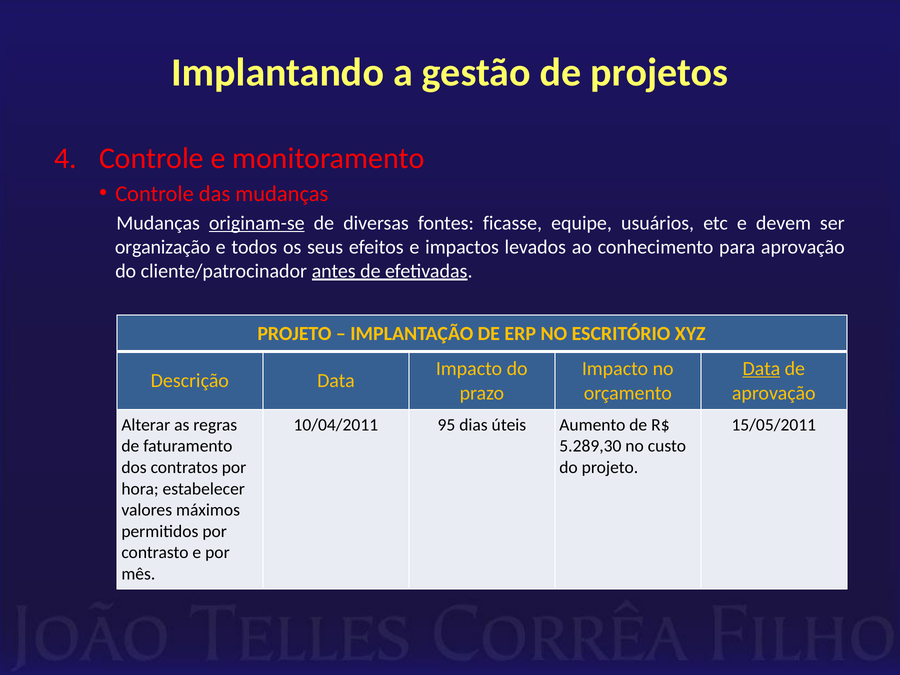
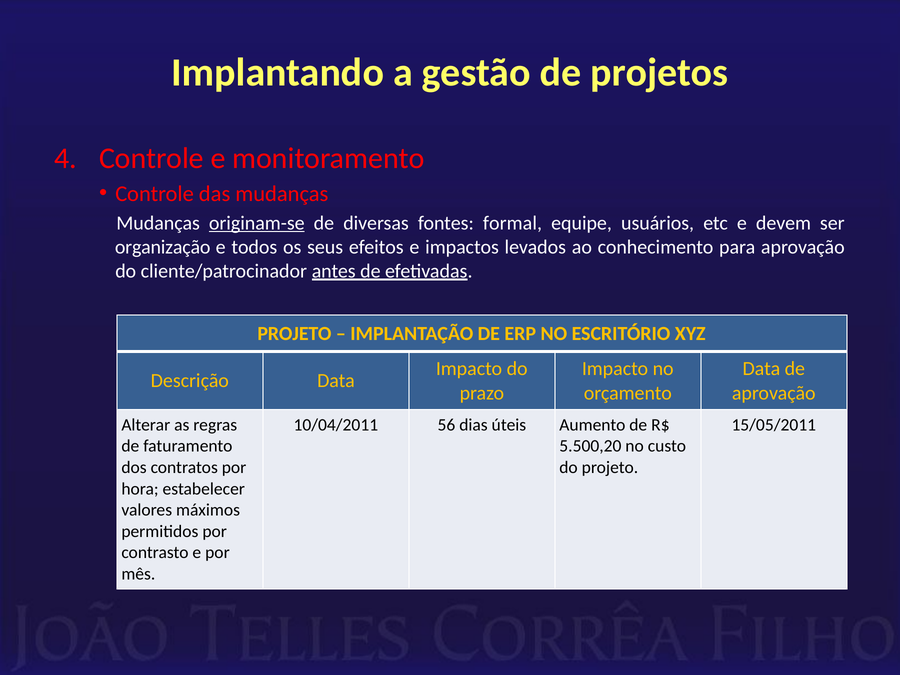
ficasse: ficasse -> formal
Data at (761, 369) underline: present -> none
95: 95 -> 56
5.289,30: 5.289,30 -> 5.500,20
